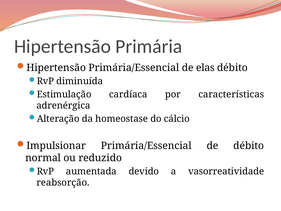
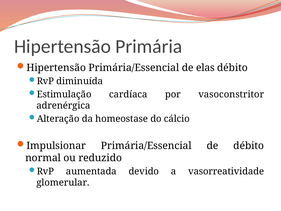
características: características -> vasoconstritor
reabsorção: reabsorção -> glomerular
